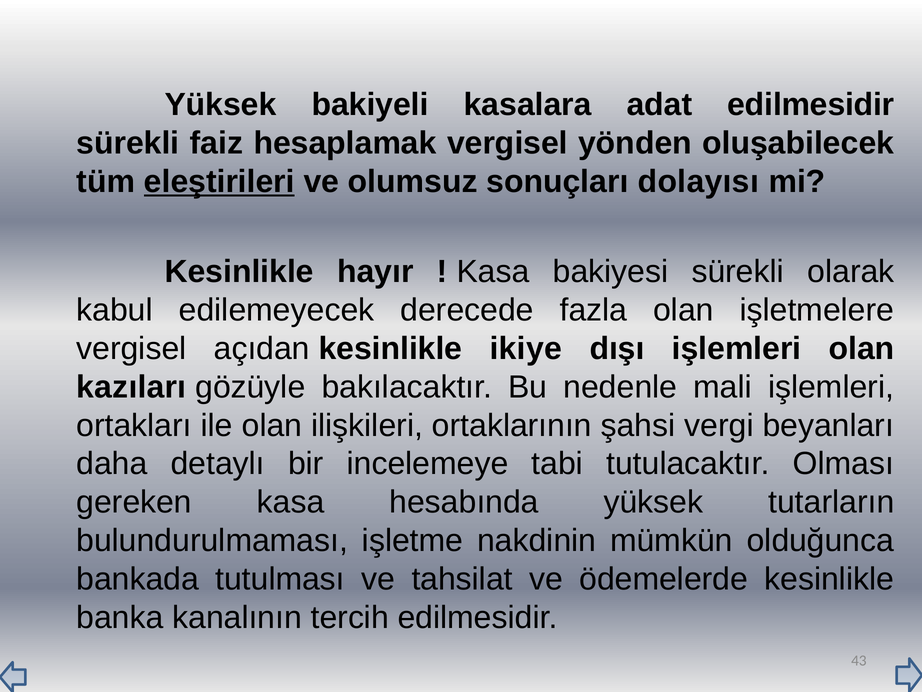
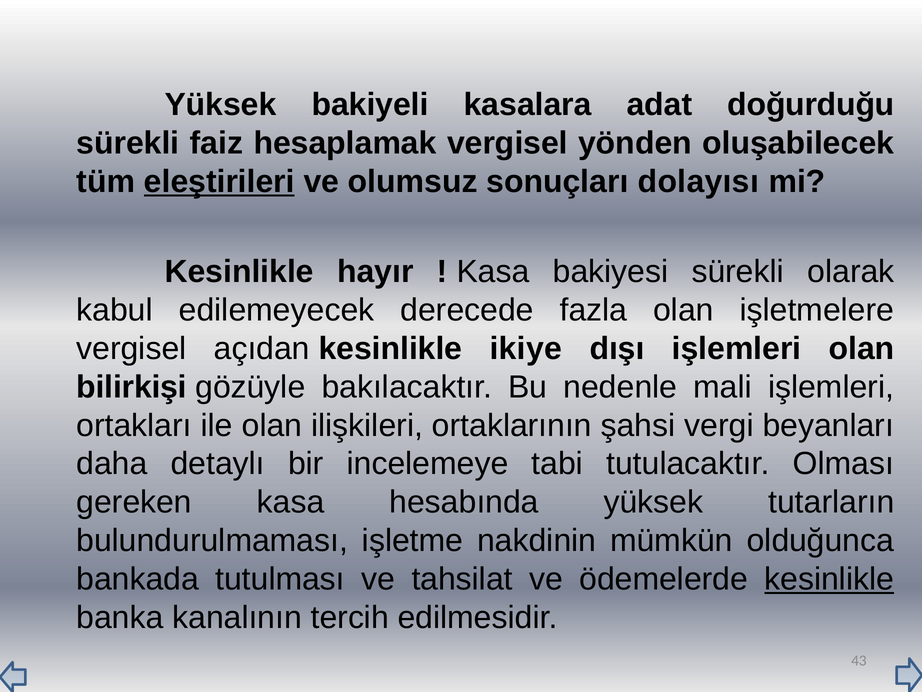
adat edilmesidir: edilmesidir -> doğurduğu
kazıları: kazıları -> bilirkişi
kesinlikle at (829, 579) underline: none -> present
